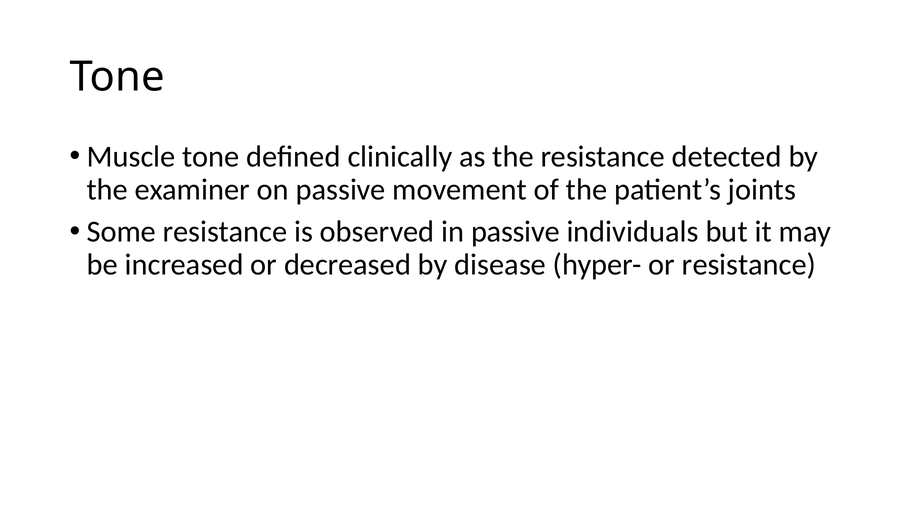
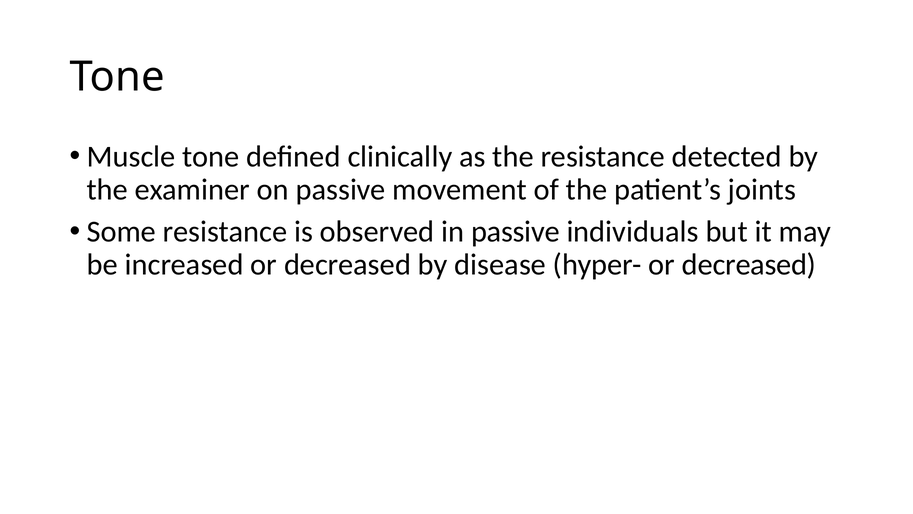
hyper- or resistance: resistance -> decreased
